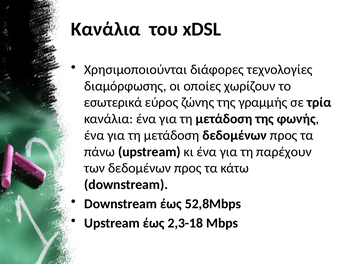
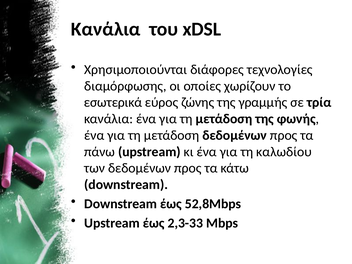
παρέχουν: παρέχουν -> καλωδίου
2,3-18: 2,3-18 -> 2,3-33
